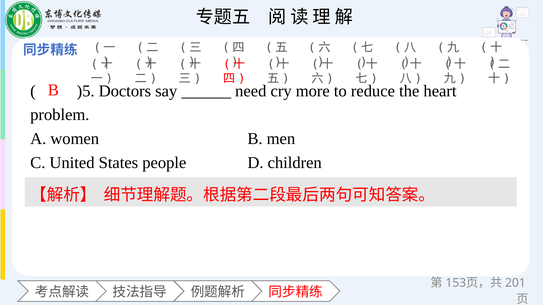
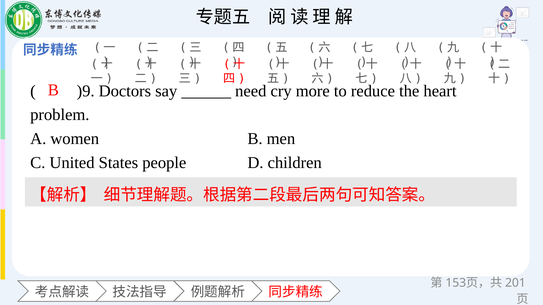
)5: )5 -> )9
